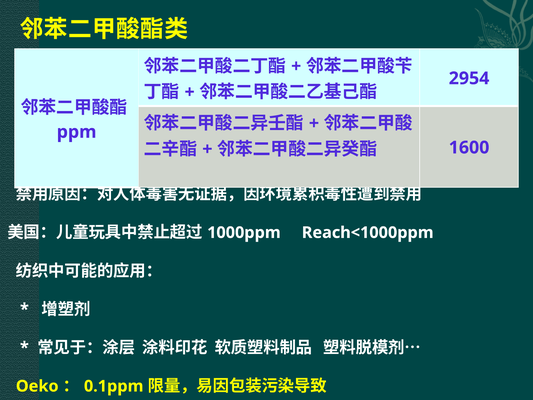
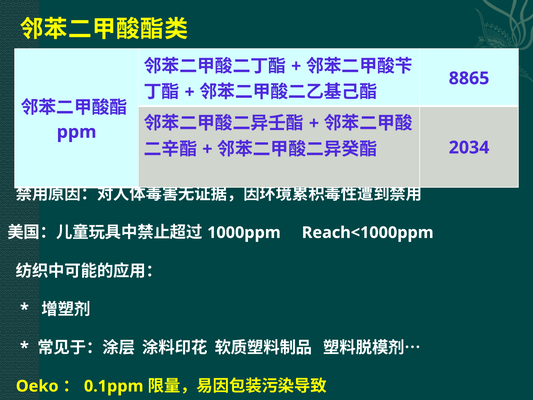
2954: 2954 -> 8865
1600: 1600 -> 2034
